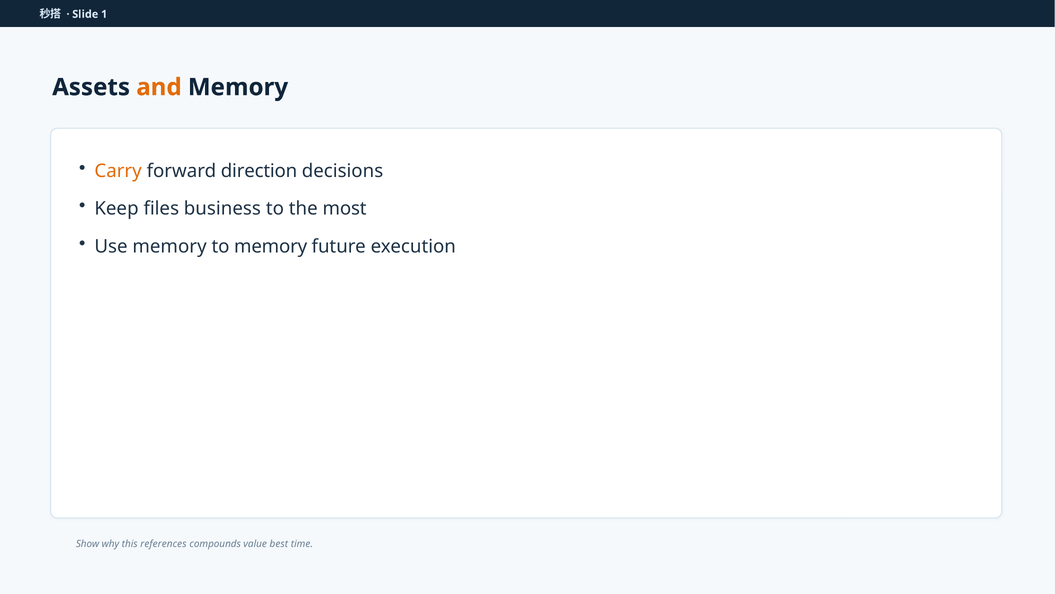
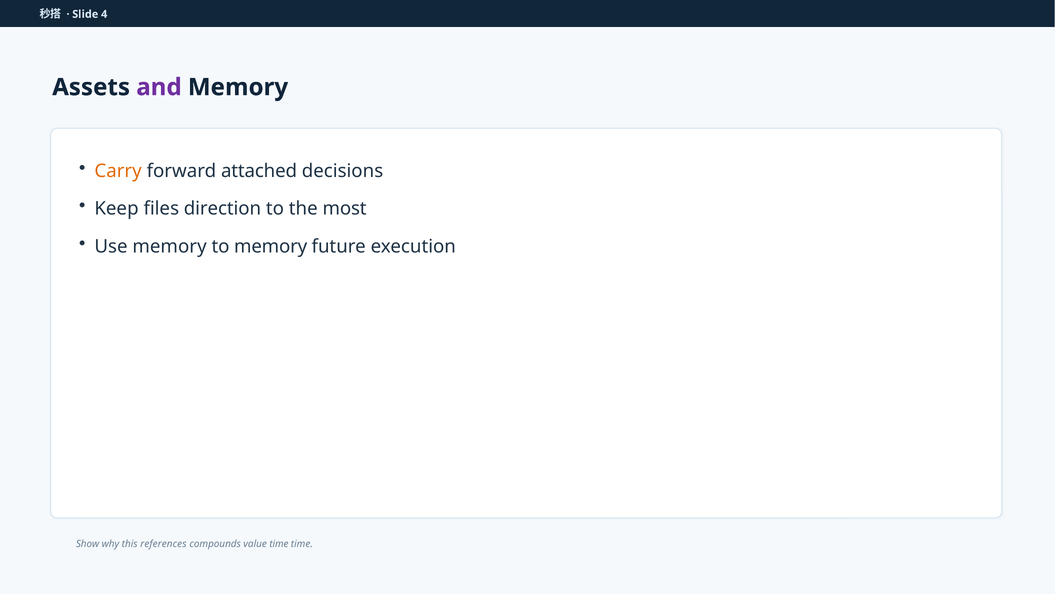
1: 1 -> 4
and colour: orange -> purple
direction: direction -> attached
business: business -> direction
value best: best -> time
